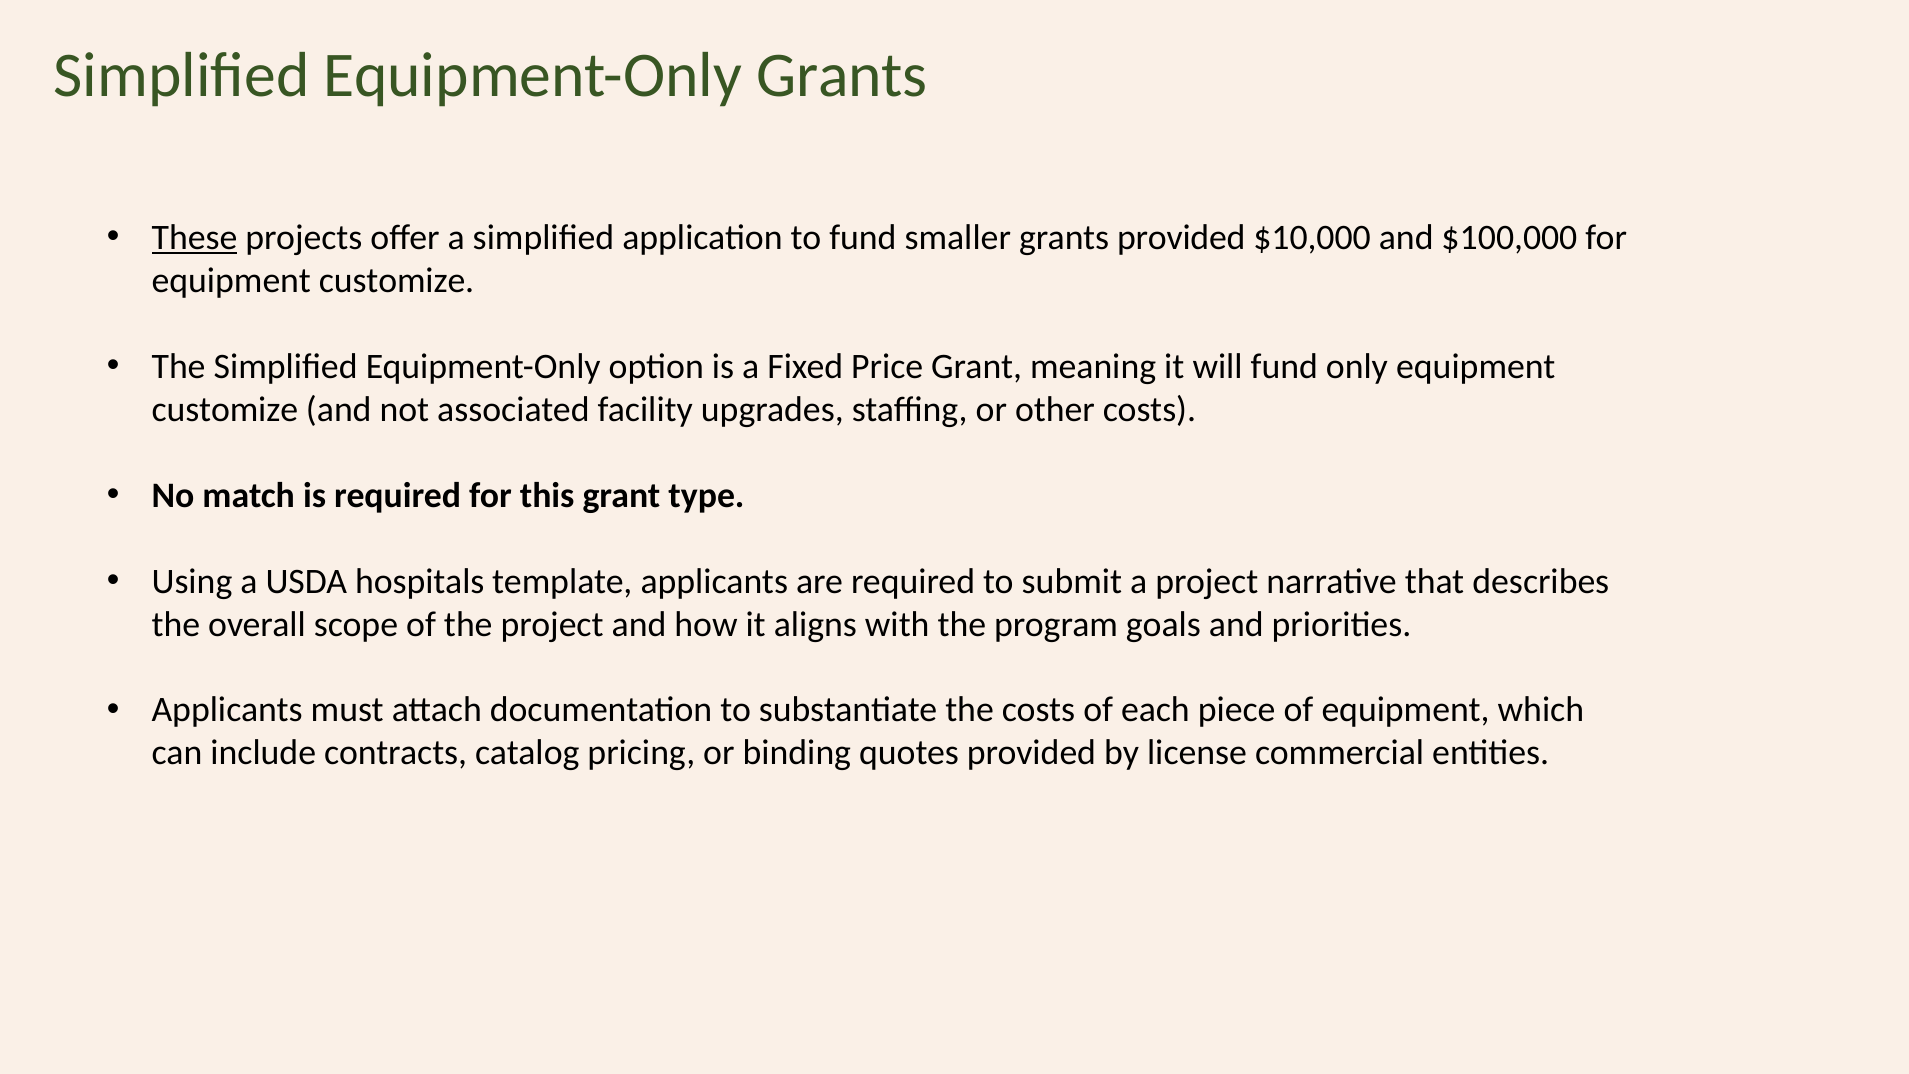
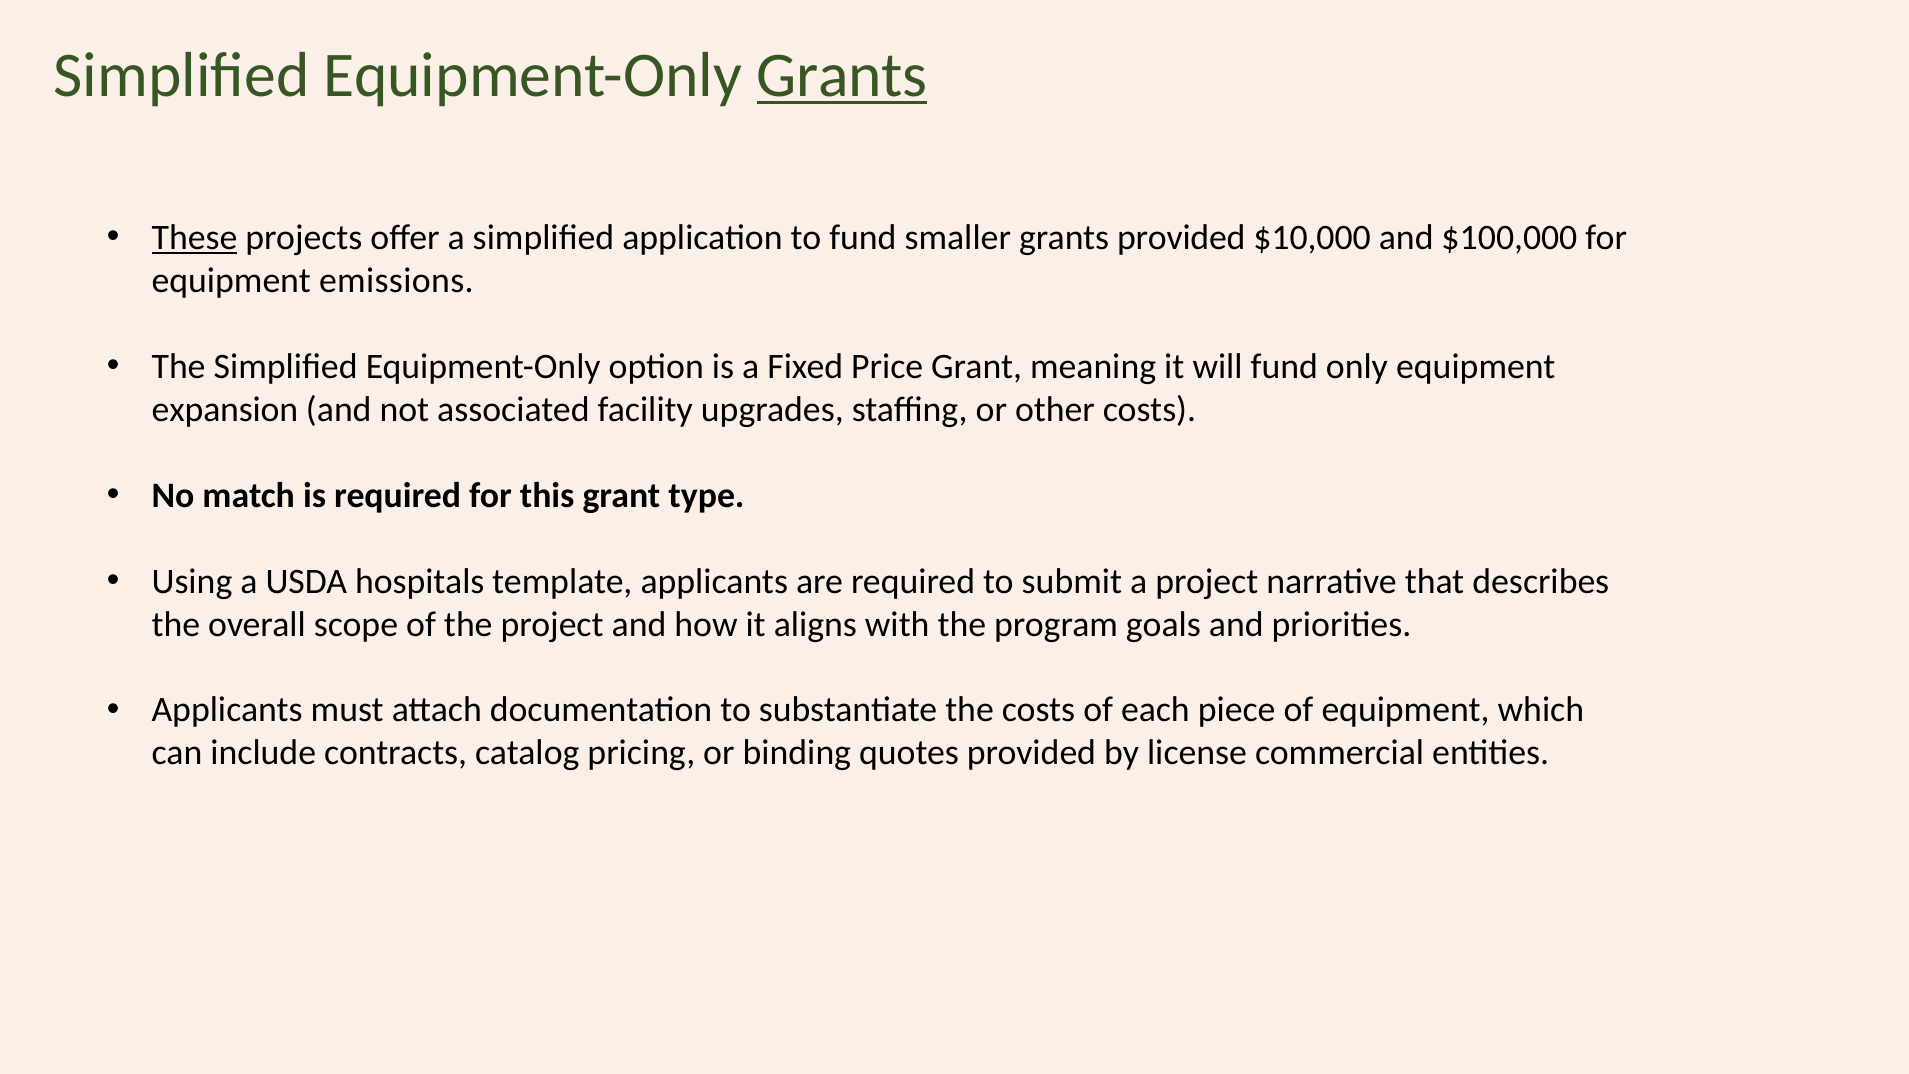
Grants at (842, 75) underline: none -> present
customize at (397, 281): customize -> emissions
customize at (225, 409): customize -> expansion
